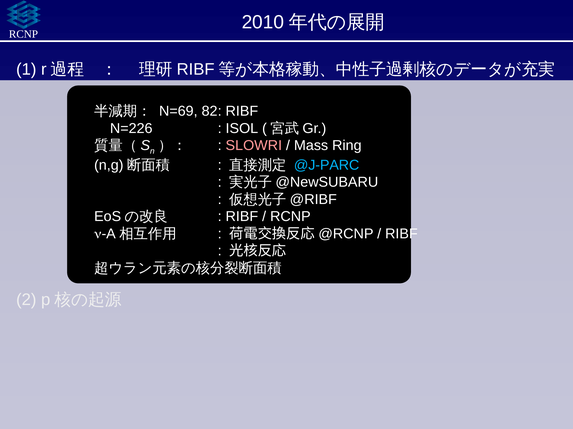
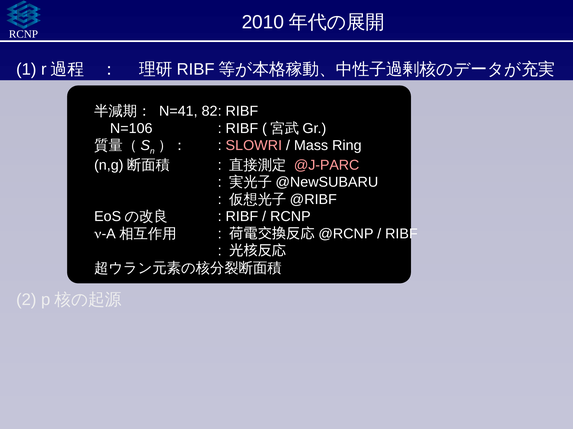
N=69: N=69 -> N=41
N=226: N=226 -> N=106
ISOL at (242, 129): ISOL -> RIBF
@J-PARC colour: light blue -> pink
